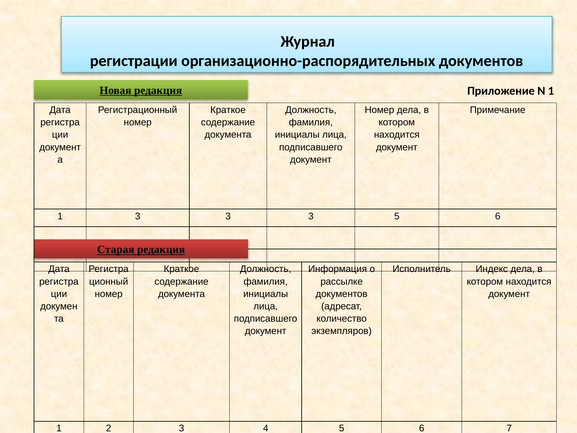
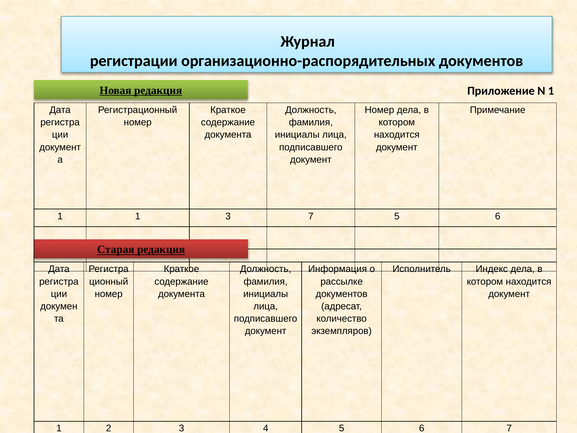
1 3: 3 -> 1
3 at (311, 216): 3 -> 7
